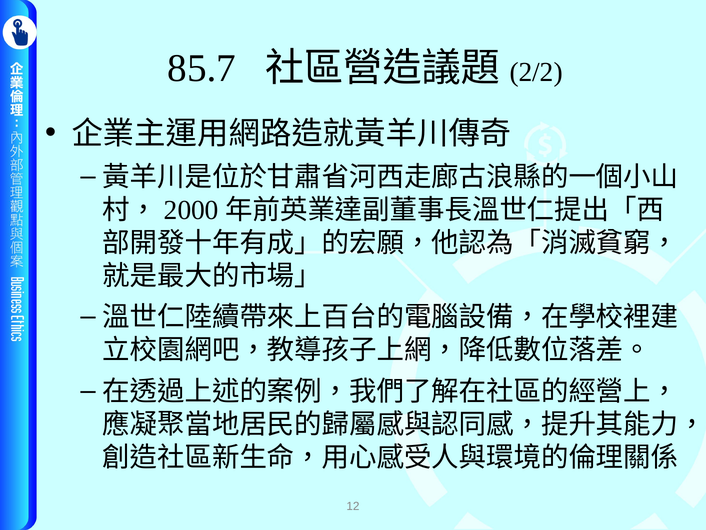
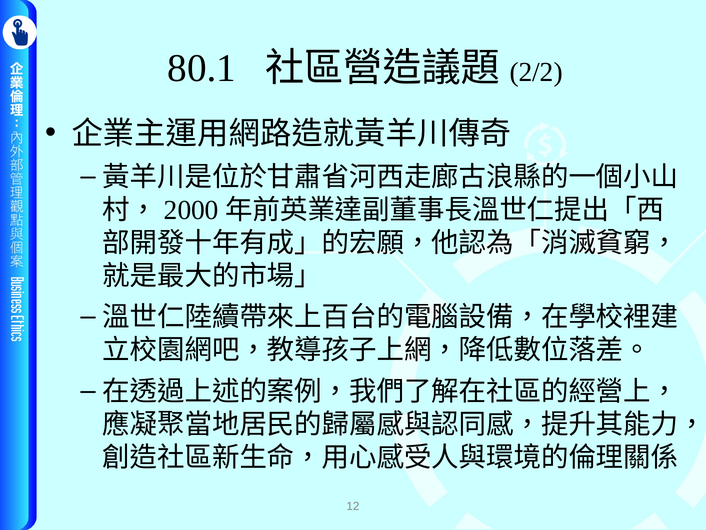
85.7: 85.7 -> 80.1
